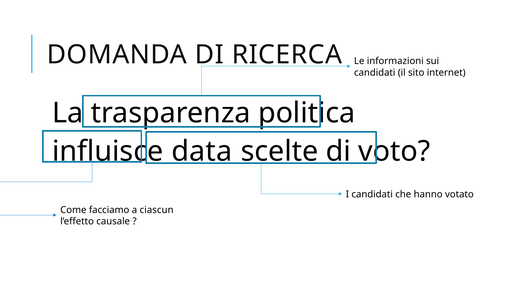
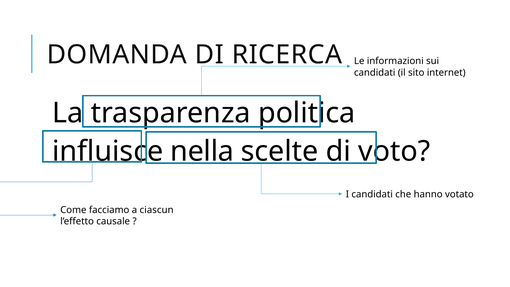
data: data -> nella
